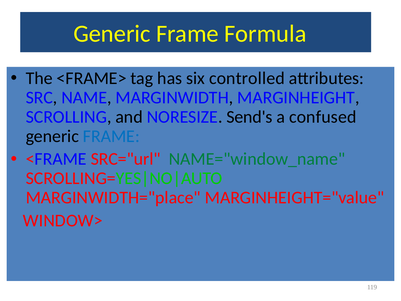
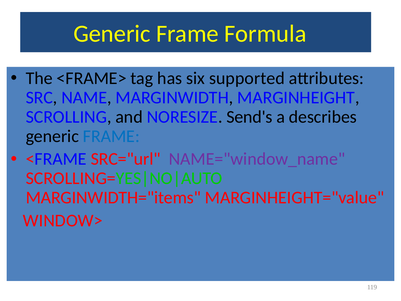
controlled: controlled -> supported
confused: confused -> describes
NAME="window_name colour: green -> purple
MARGINWIDTH="place: MARGINWIDTH="place -> MARGINWIDTH="items
